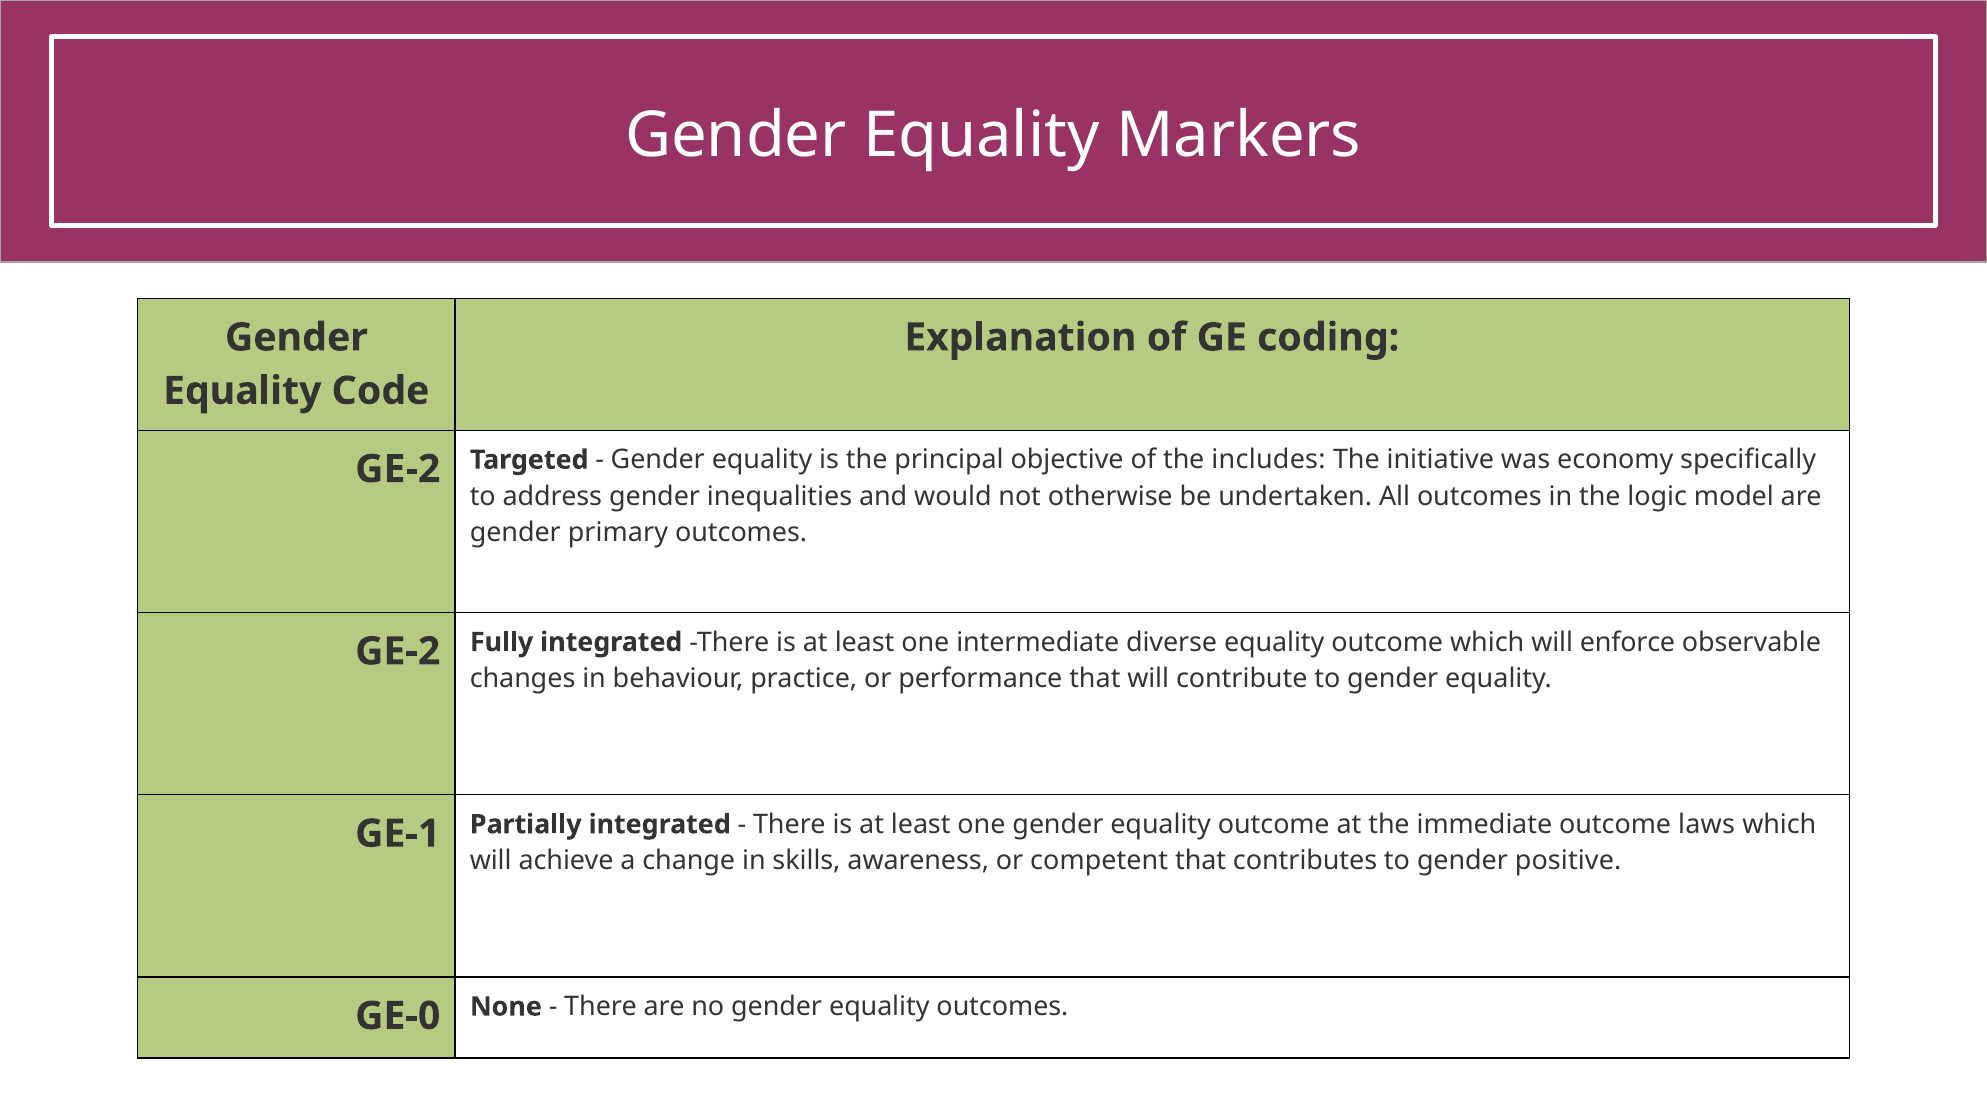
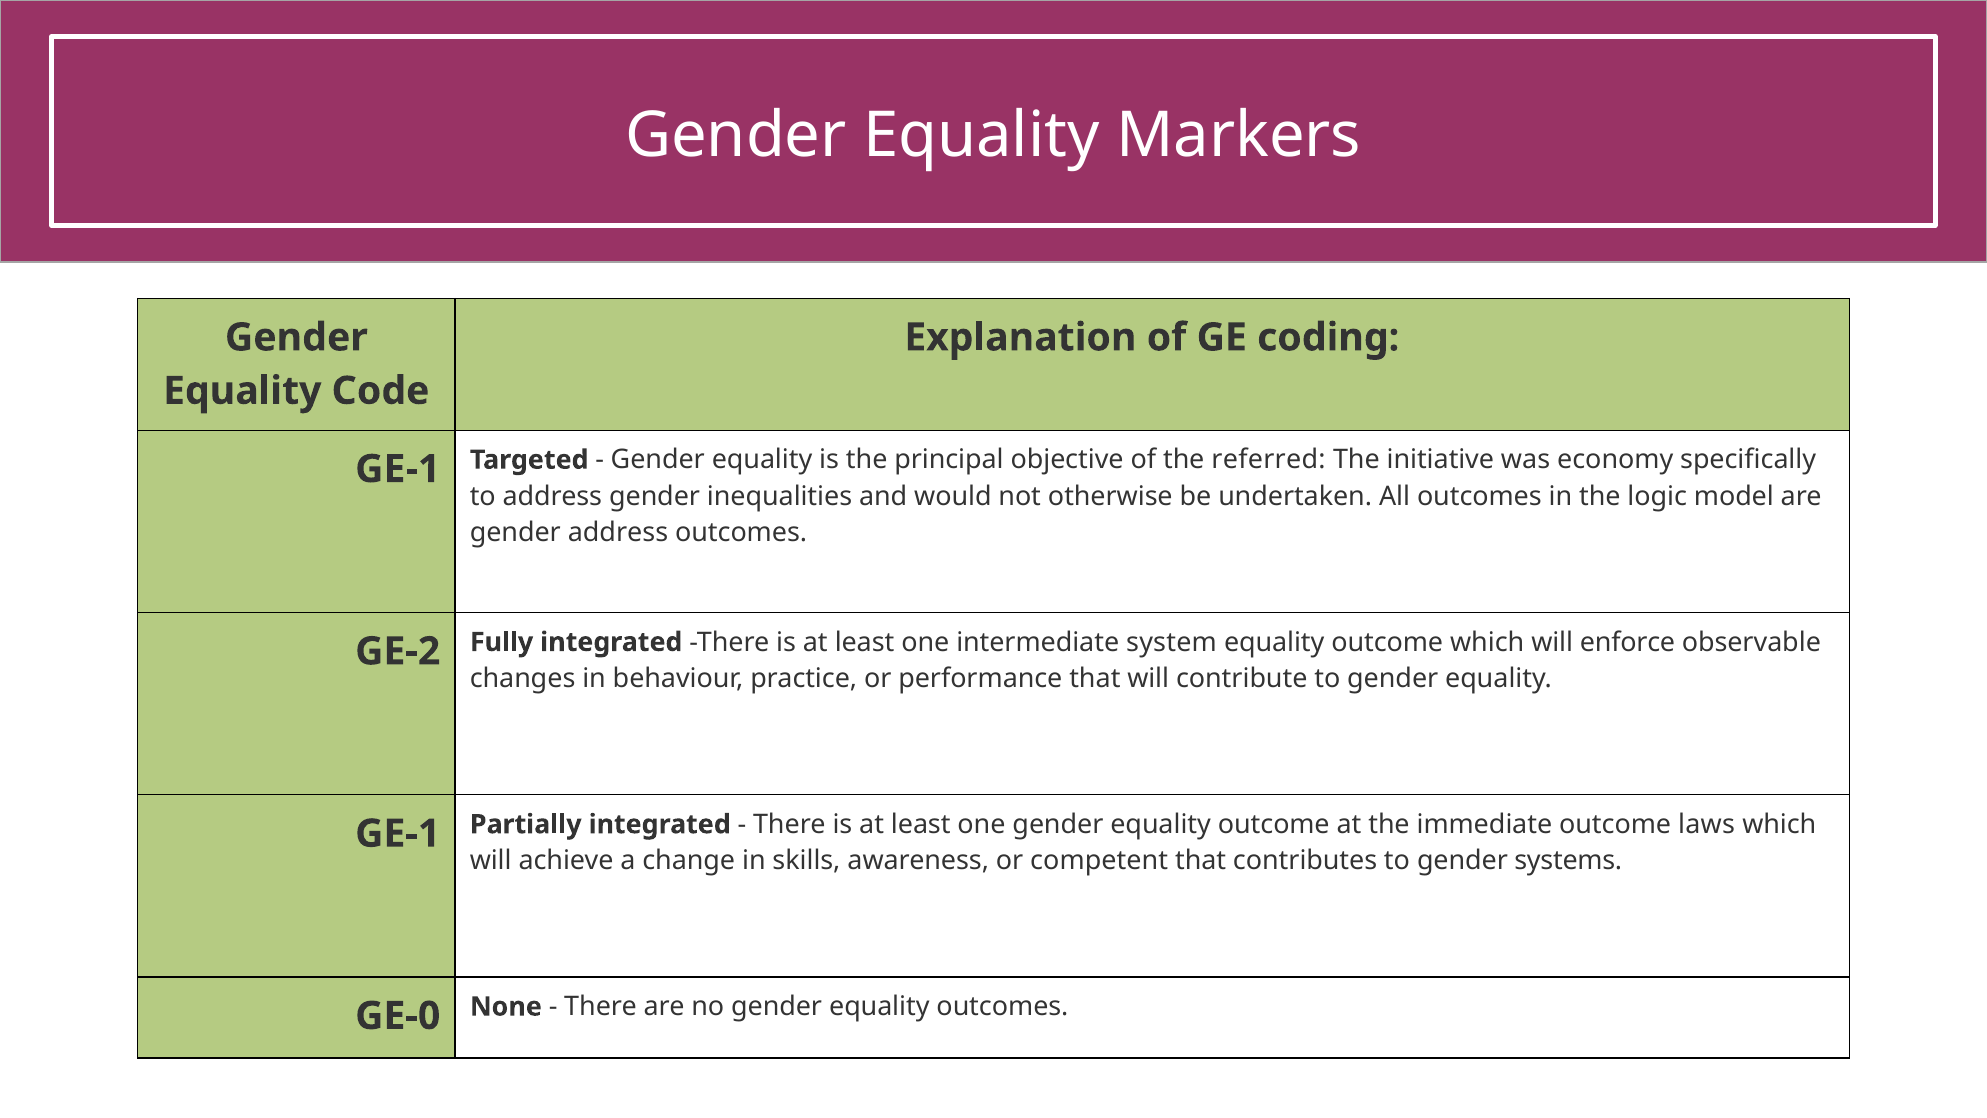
GE-2 at (398, 469): GE-2 -> GE-1
includes: includes -> referred
gender primary: primary -> address
diverse: diverse -> system
positive: positive -> systems
